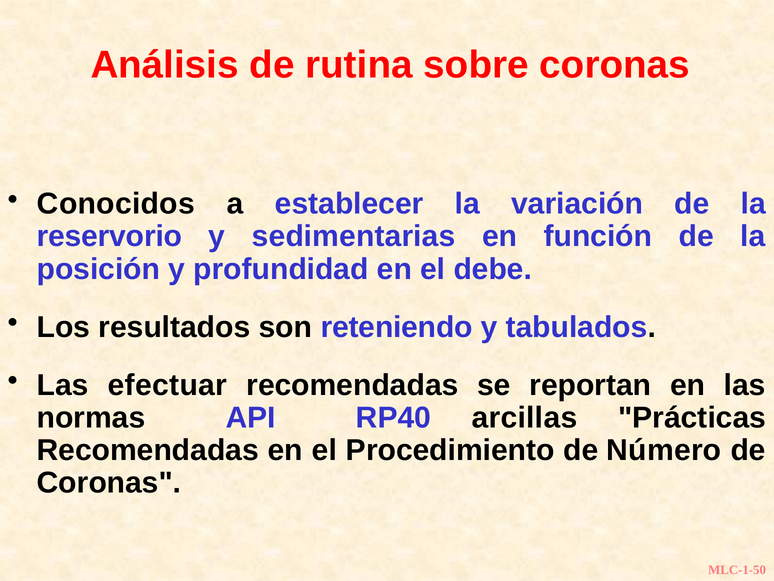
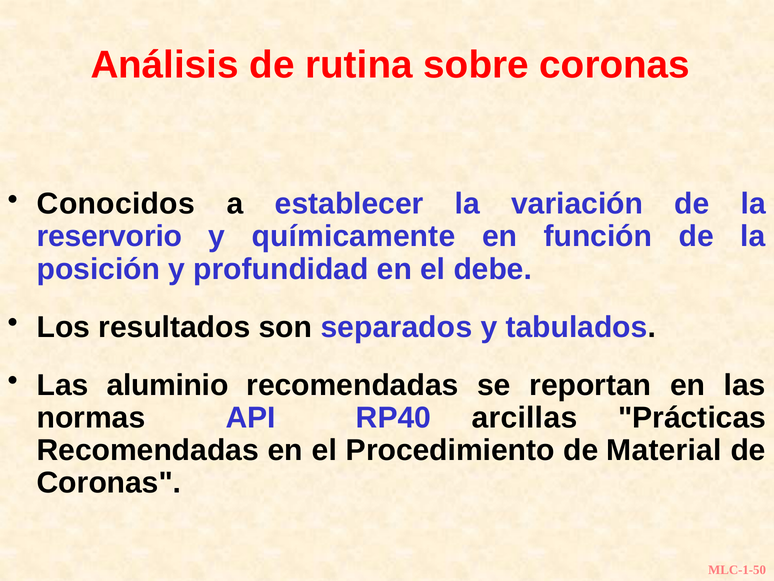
sedimentarias: sedimentarias -> químicamente
reteniendo: reteniendo -> separados
efectuar: efectuar -> aluminio
Número: Número -> Material
